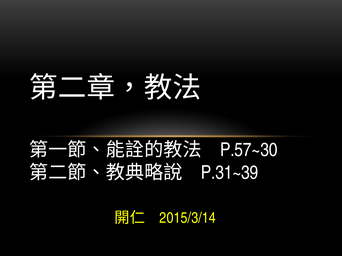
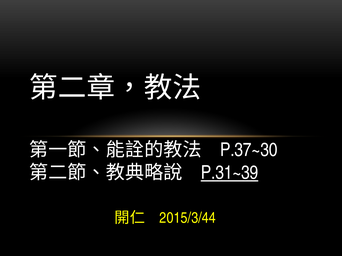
P.57~30: P.57~30 -> P.37~30
P.31~39 underline: none -> present
2015/3/14: 2015/3/14 -> 2015/3/44
